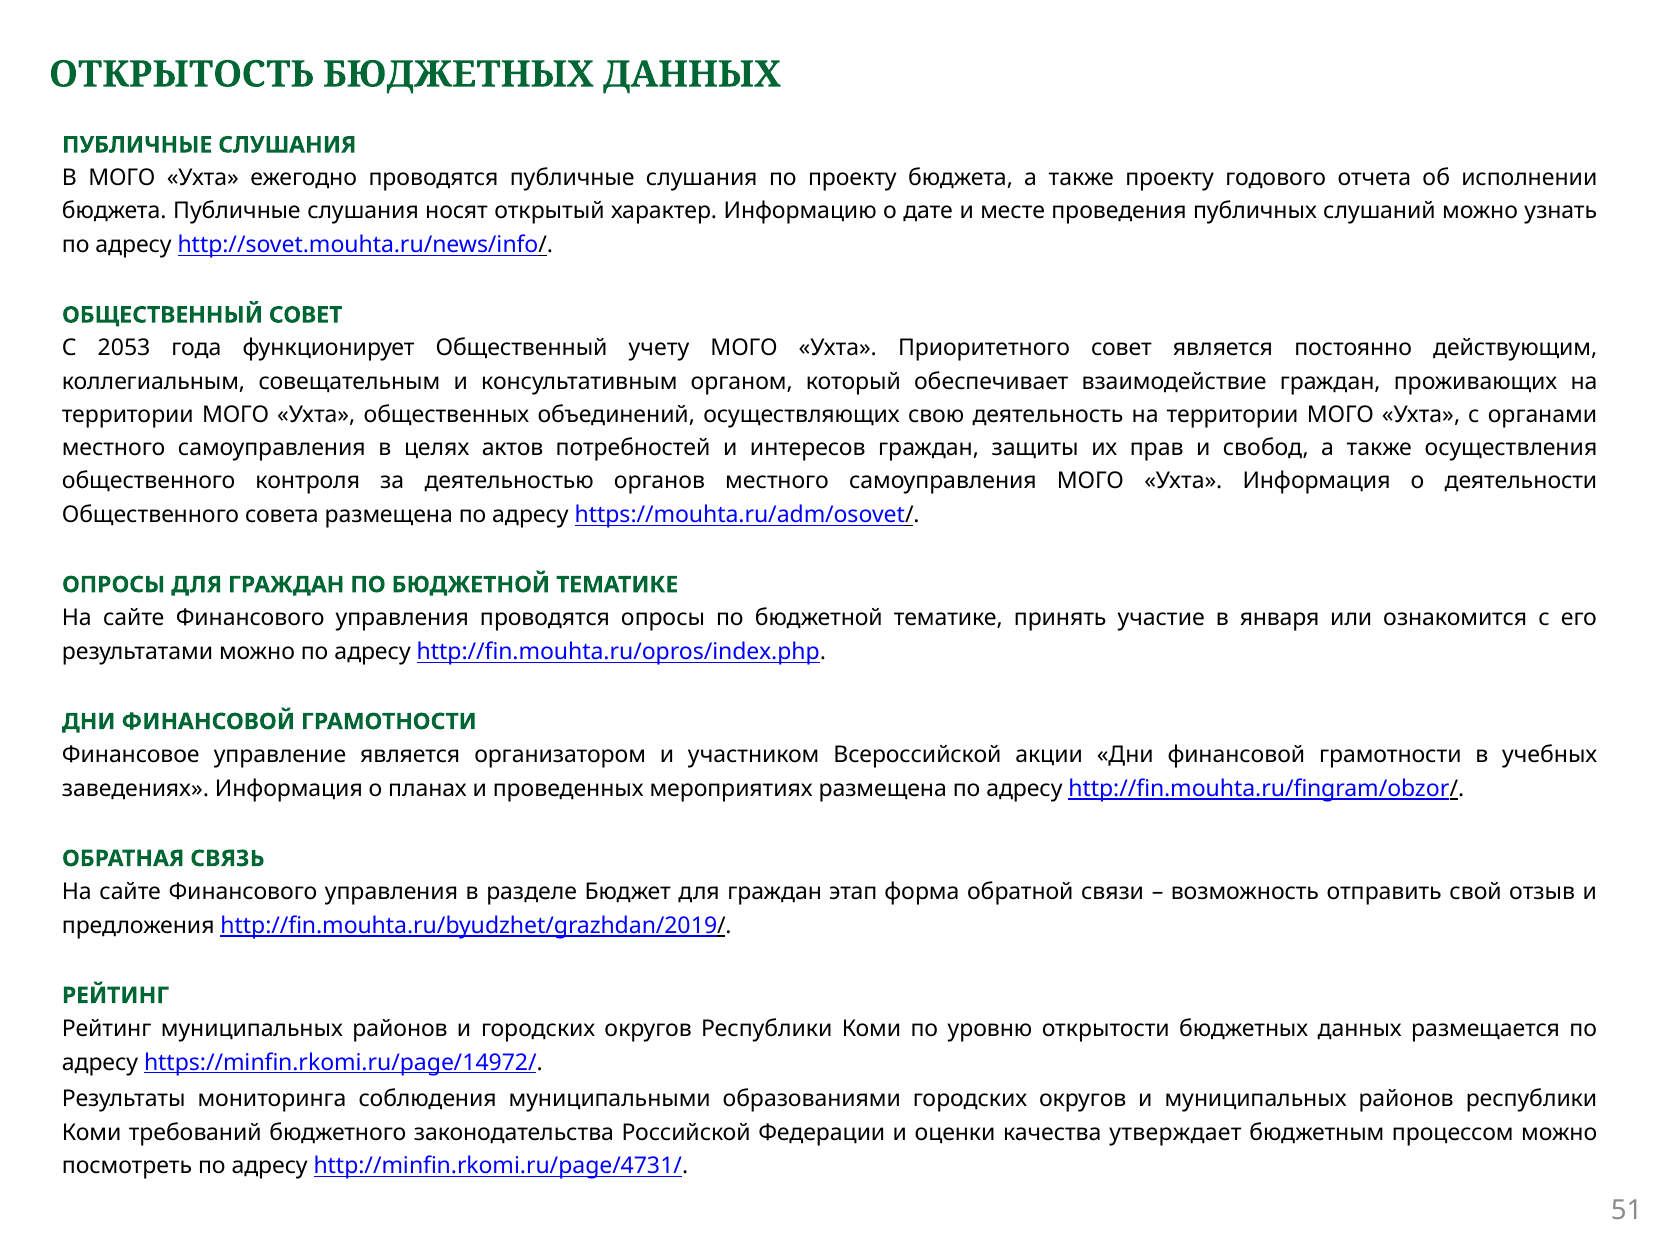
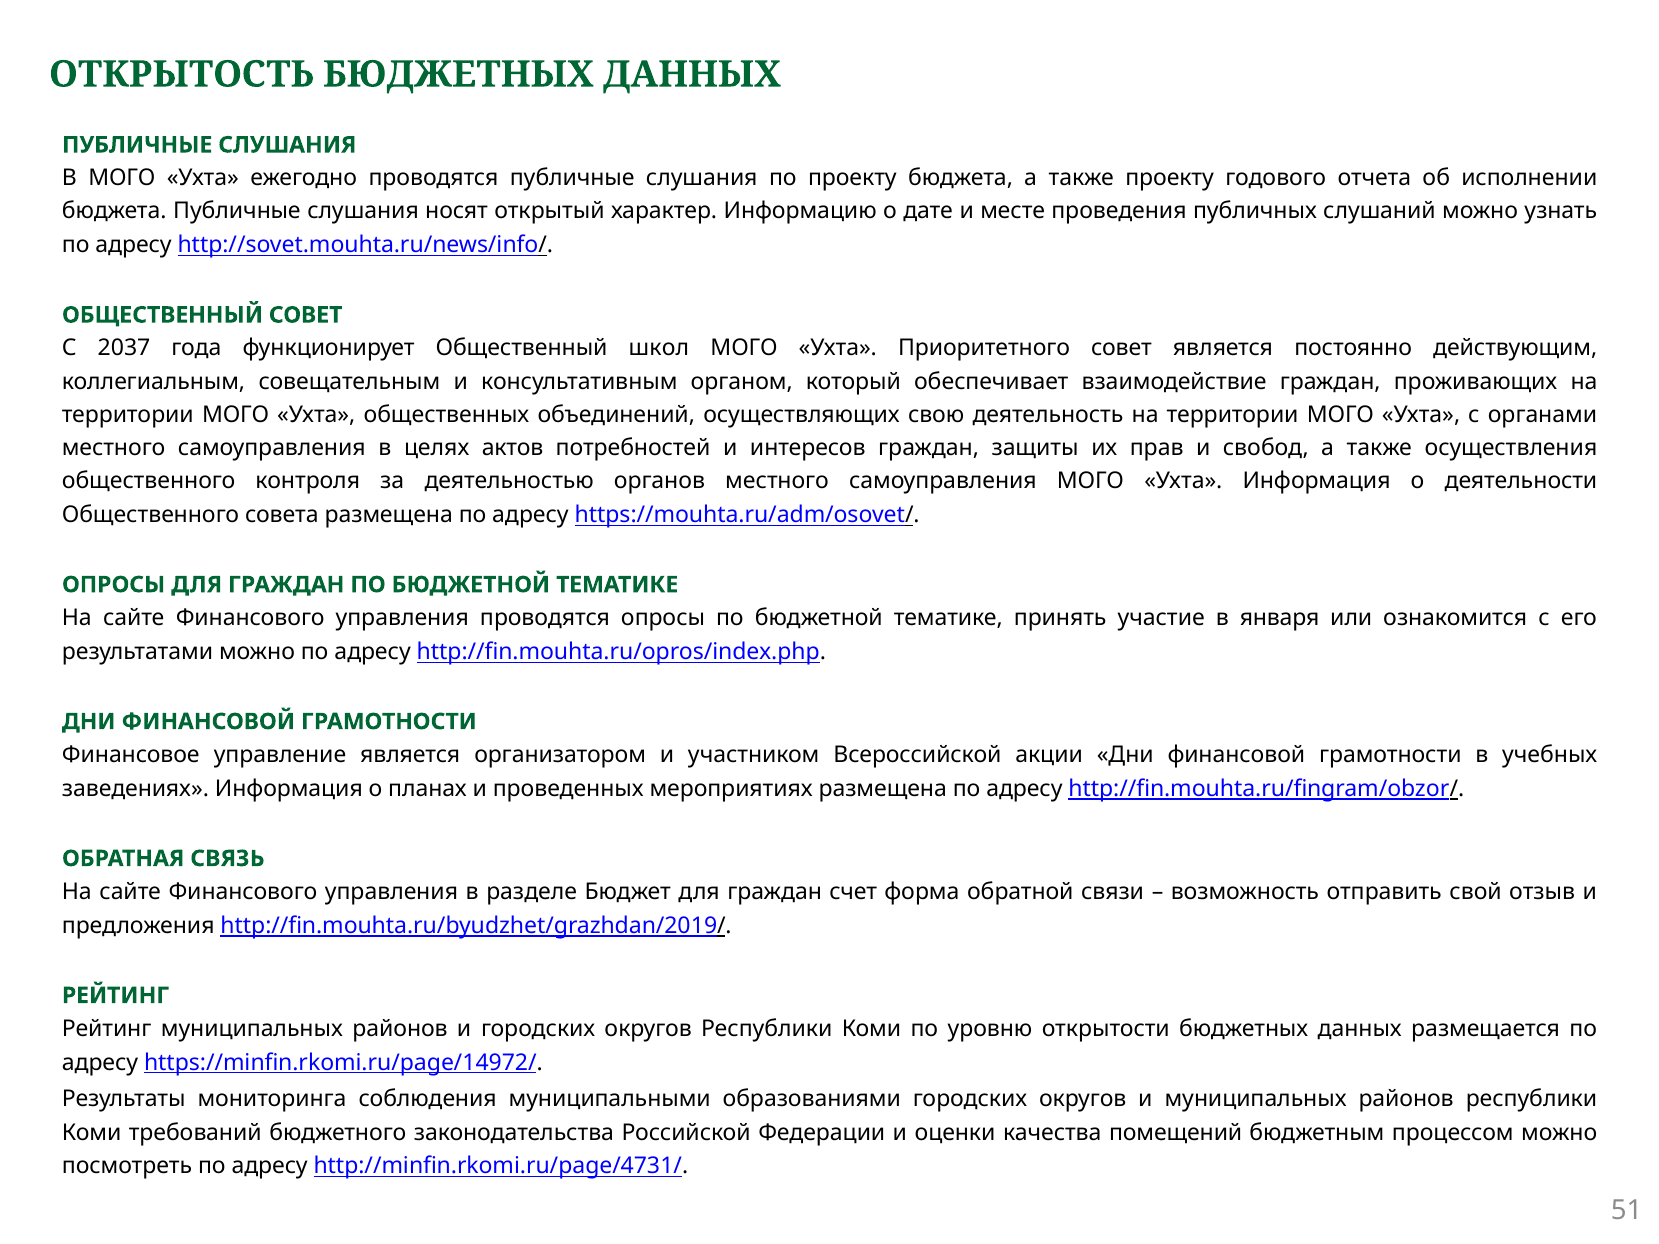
2053: 2053 -> 2037
учету: учету -> школ
этап: этап -> счет
утверждает: утверждает -> помещений
